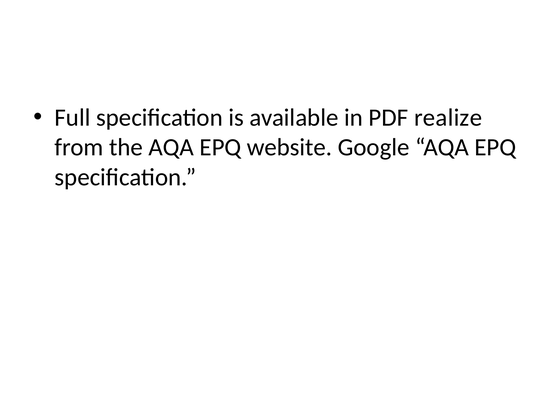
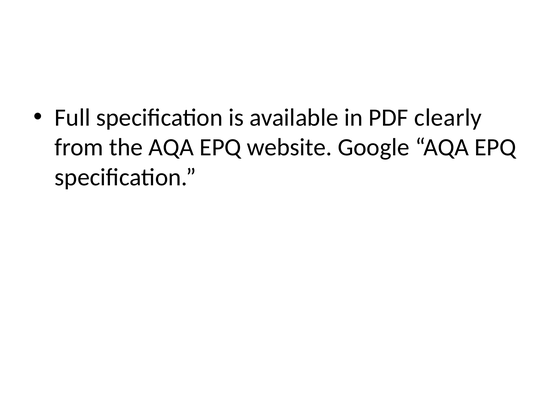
realize: realize -> clearly
